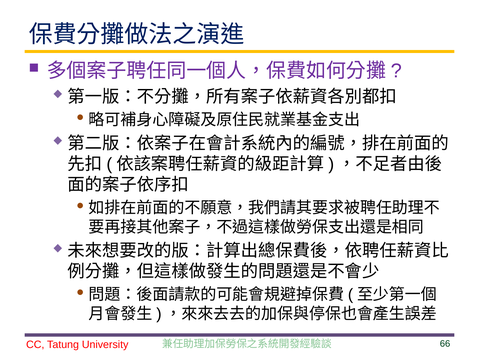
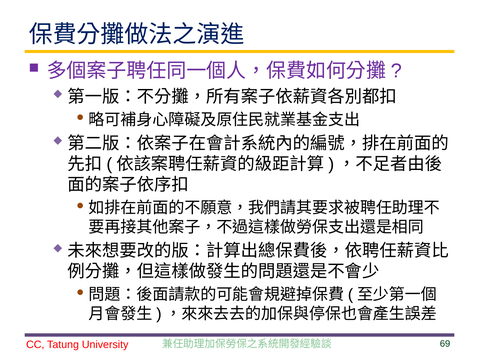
66: 66 -> 69
